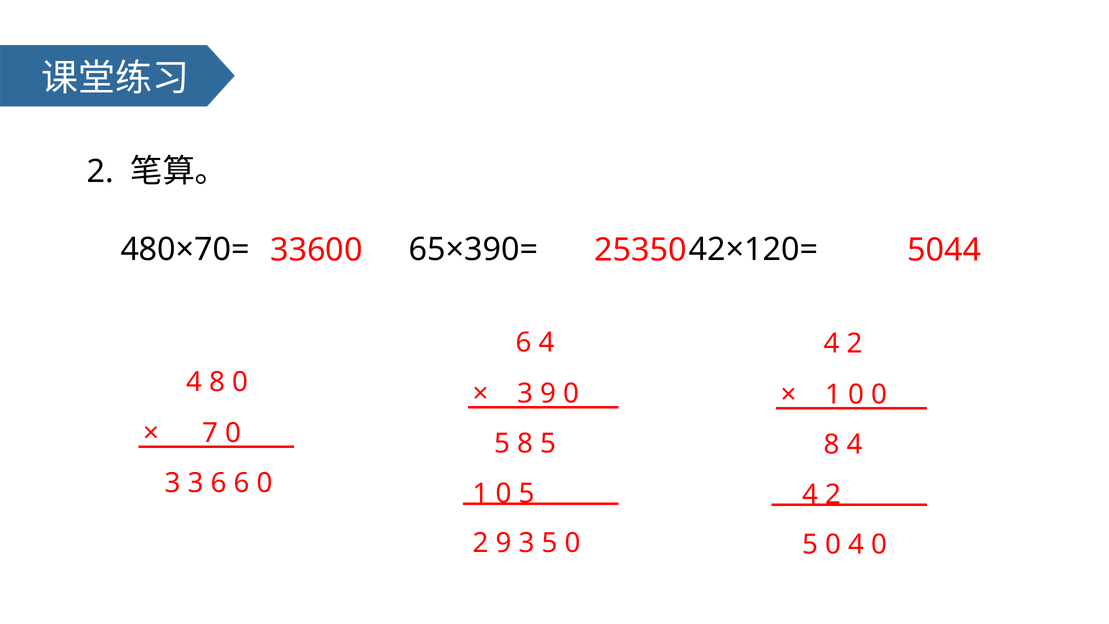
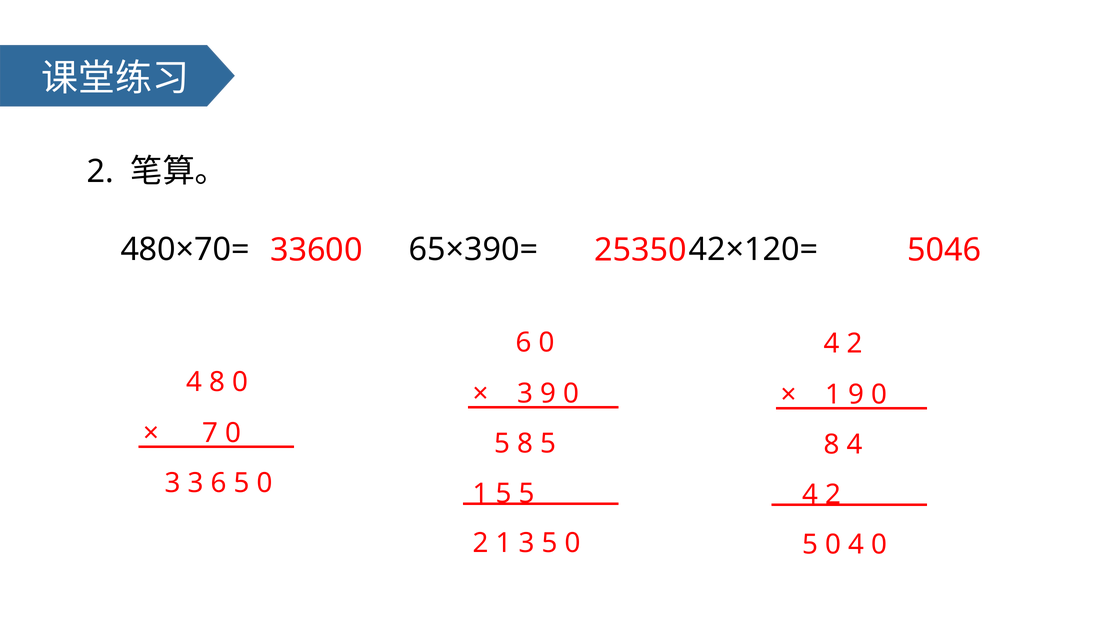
5044: 5044 -> 5046
6 4: 4 -> 0
0 at (856, 395): 0 -> 9
6 6: 6 -> 5
0 at (503, 493): 0 -> 5
2 9: 9 -> 1
